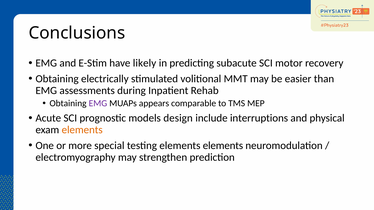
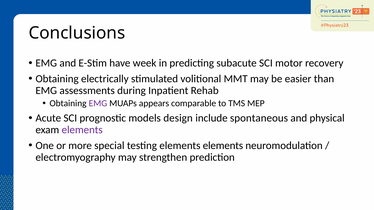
likely: likely -> week
interruptions: interruptions -> spontaneous
elements at (82, 130) colour: orange -> purple
